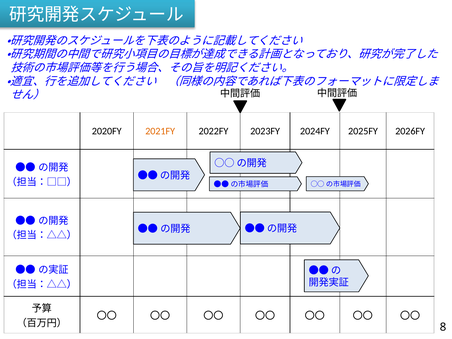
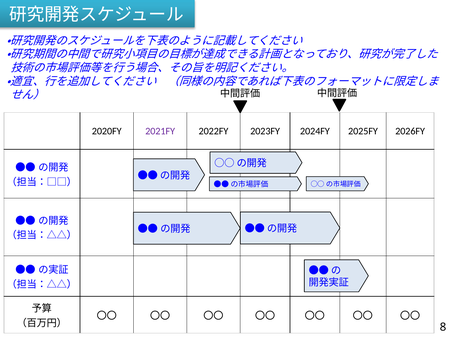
2021FY colour: orange -> purple
